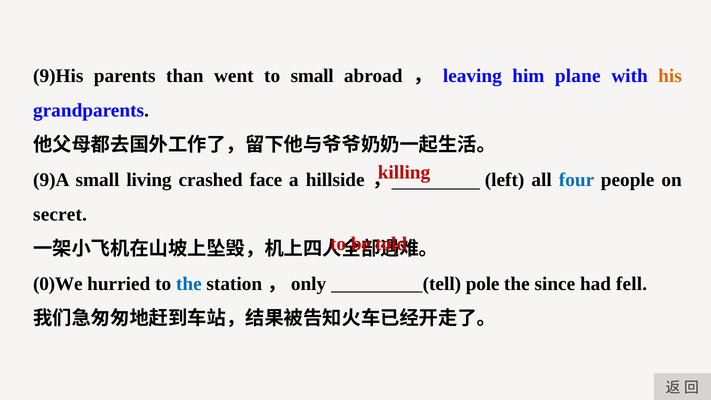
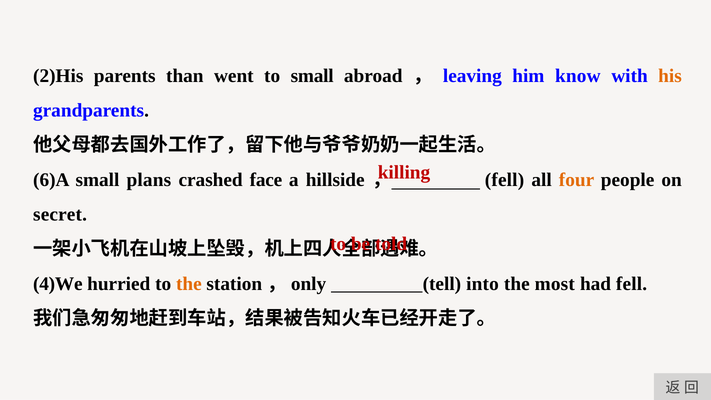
9)His: 9)His -> 2)His
plane: plane -> know
9)A: 9)A -> 6)A
living: living -> plans
left at (505, 180): left -> fell
four colour: blue -> orange
0)We: 0)We -> 4)We
the at (189, 284) colour: blue -> orange
pole: pole -> into
since: since -> most
